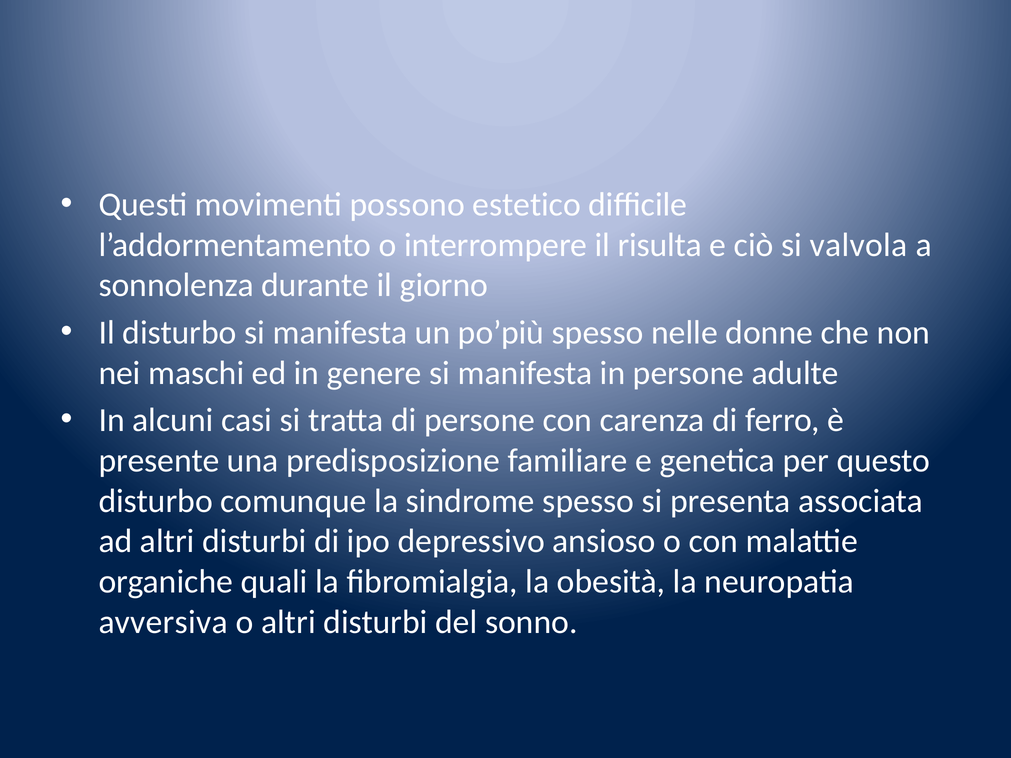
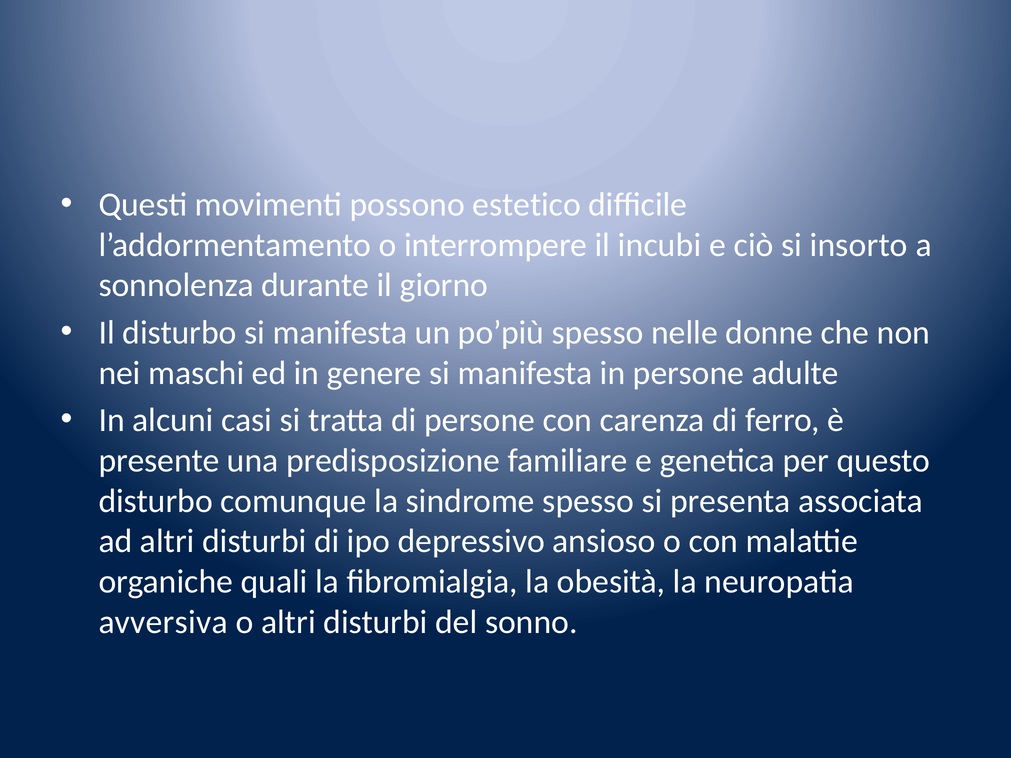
risulta: risulta -> incubi
valvola: valvola -> insorto
